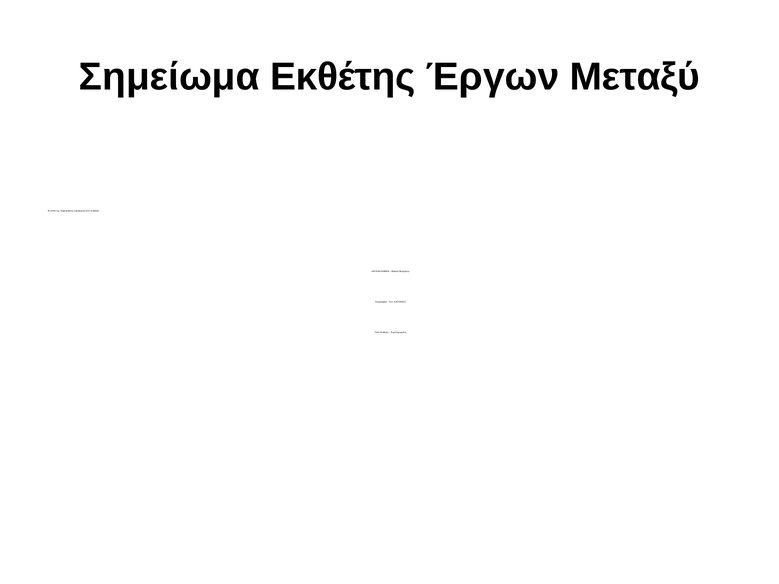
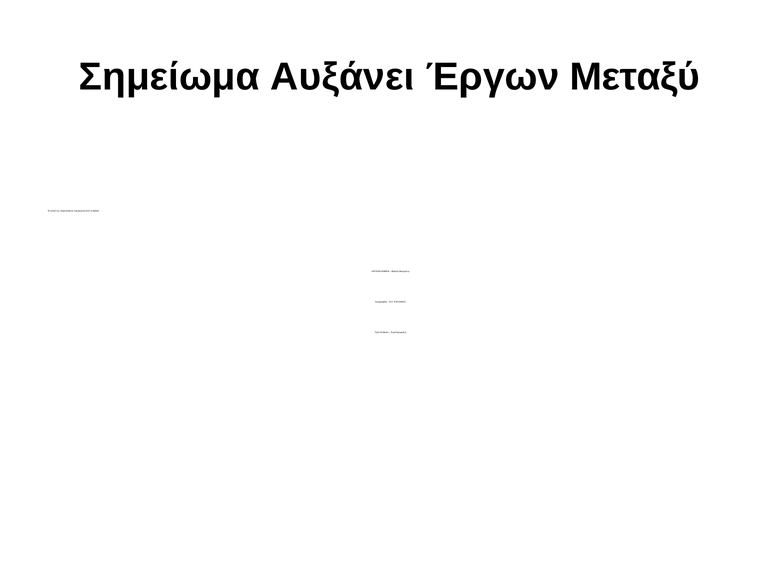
Εκθέτης: Εκθέτης -> Αυξάνει
